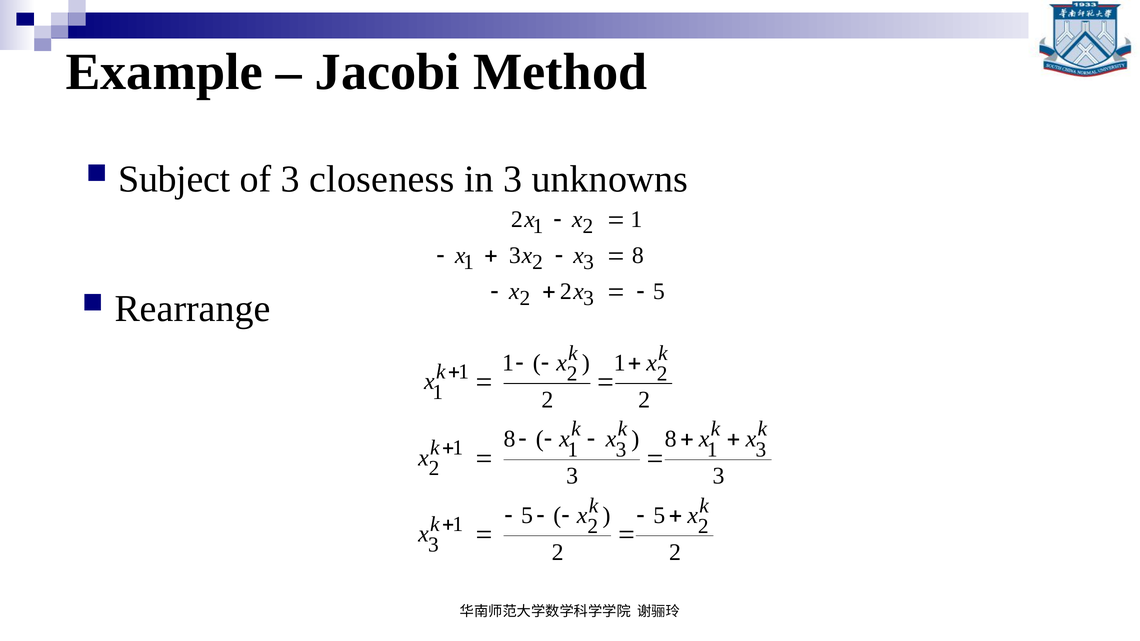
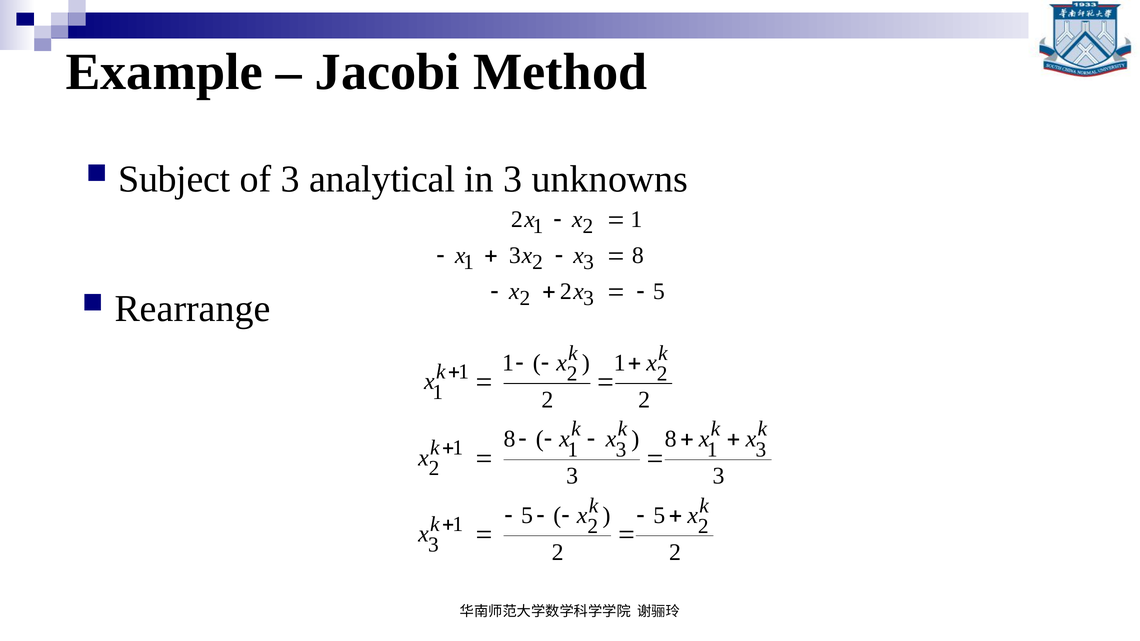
closeness: closeness -> analytical
